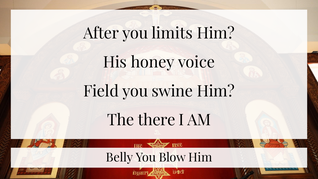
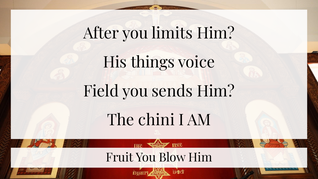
honey: honey -> things
swine: swine -> sends
there: there -> chini
Belly: Belly -> Fruit
